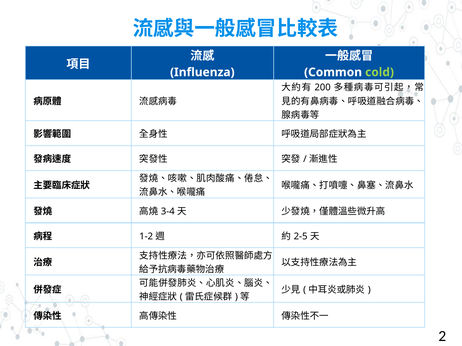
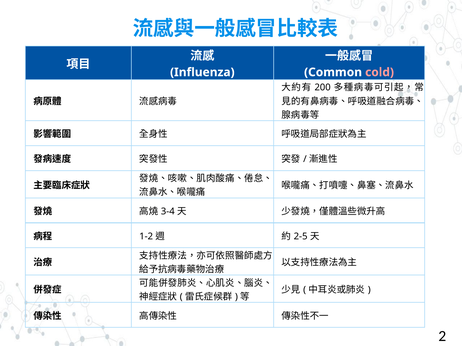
cold colour: light green -> pink
